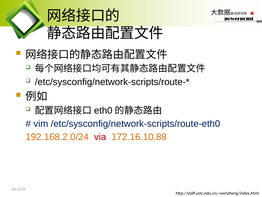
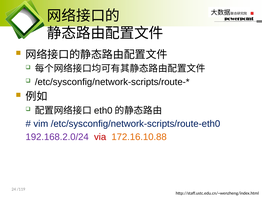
192.168.2.0/24 colour: orange -> purple
